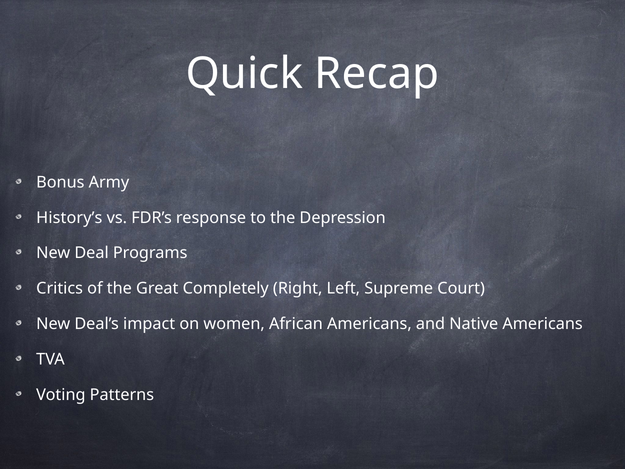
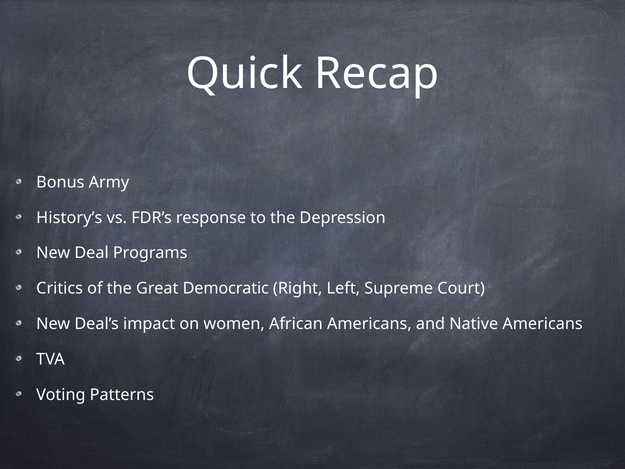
Completely: Completely -> Democratic
